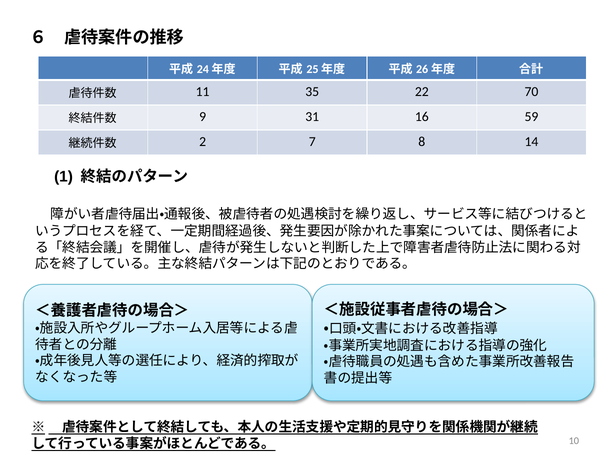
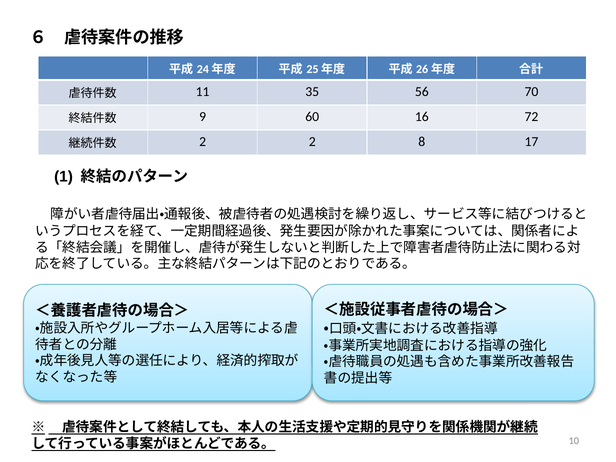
22: 22 -> 56
31: 31 -> 60
59: 59 -> 72
2 7: 7 -> 2
14: 14 -> 17
